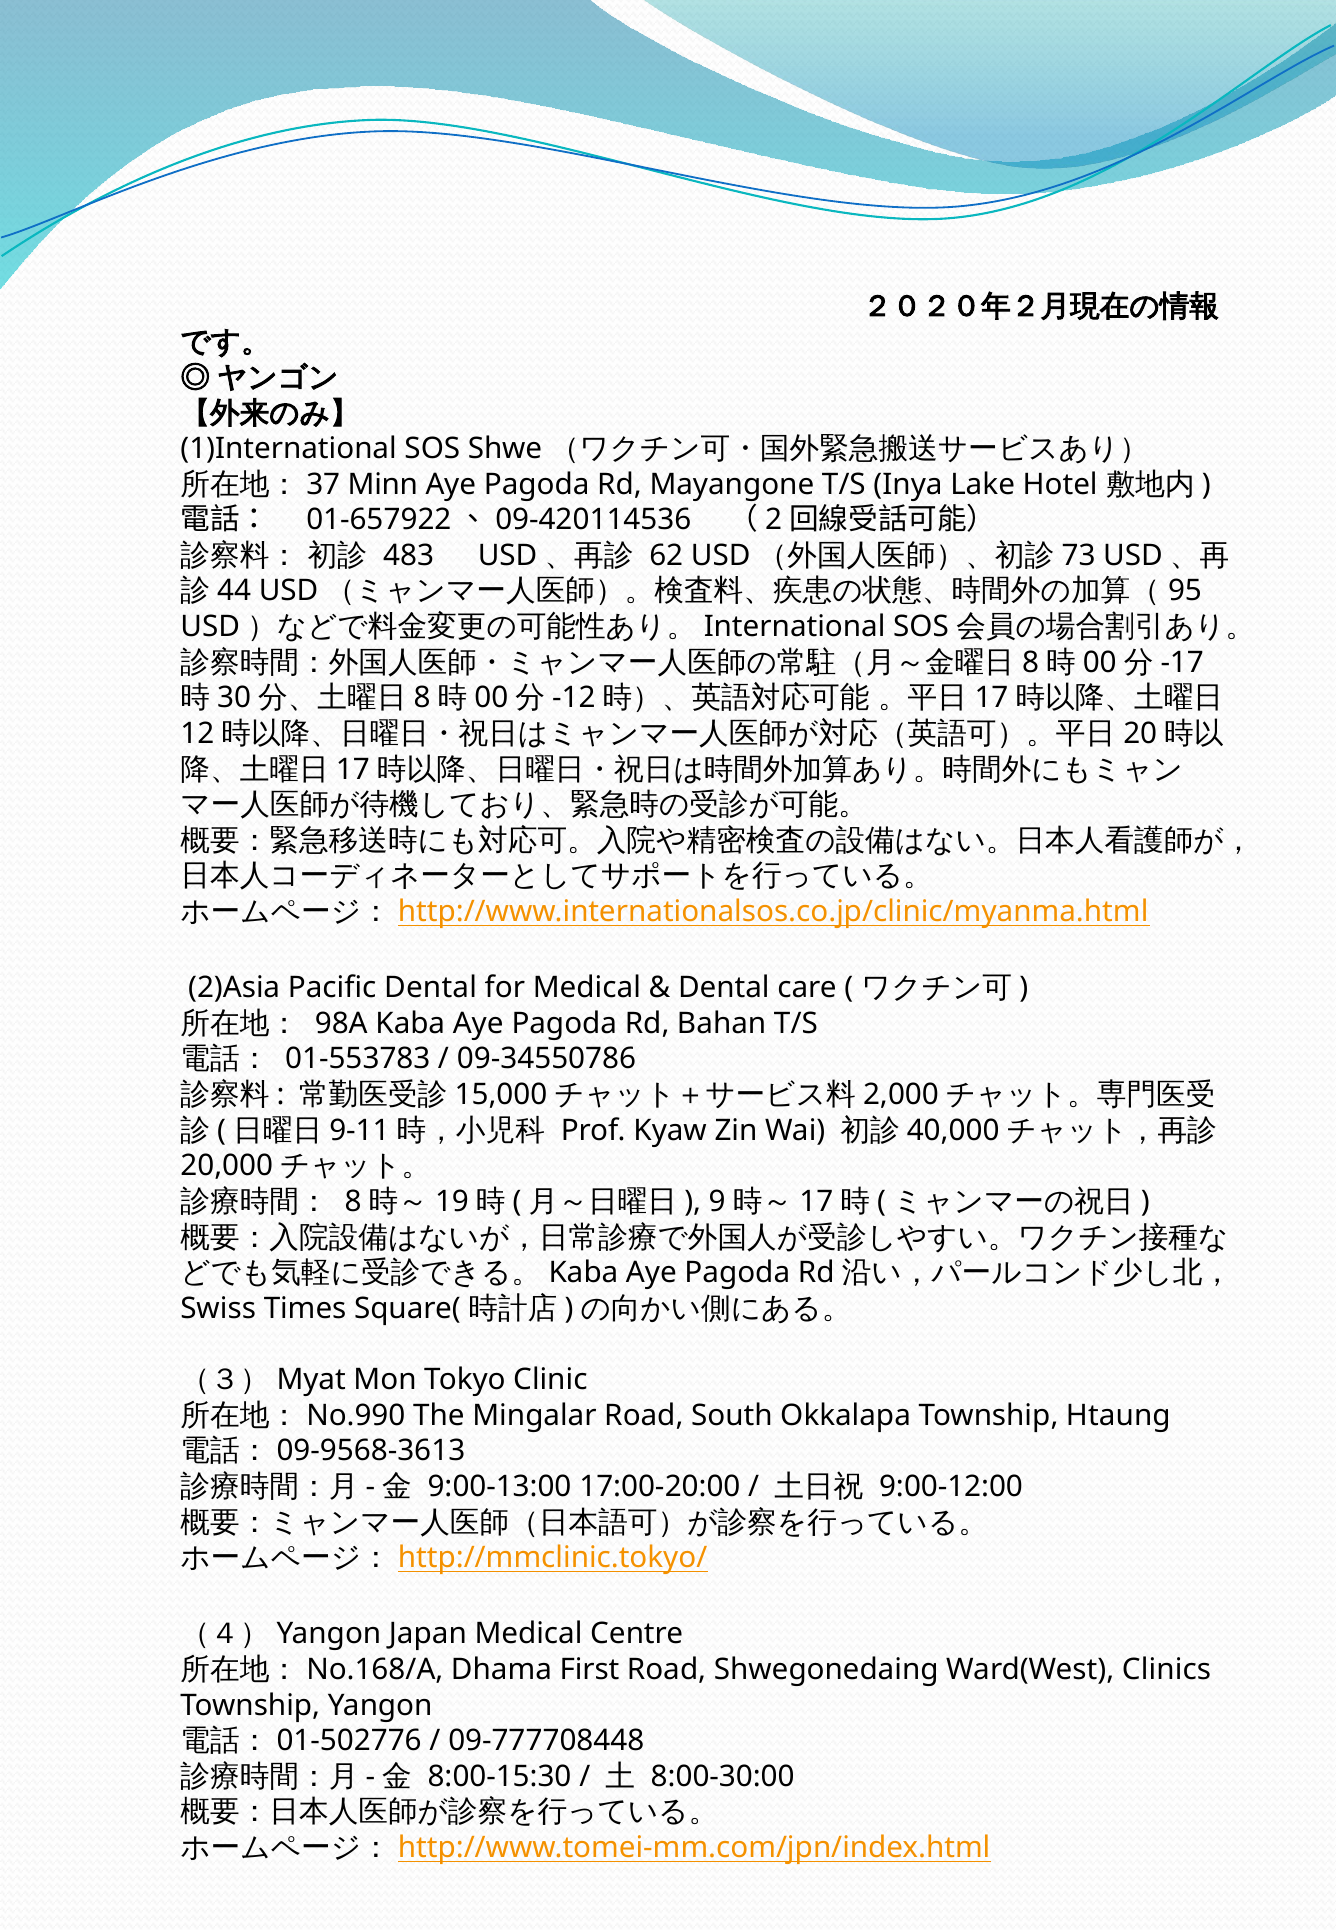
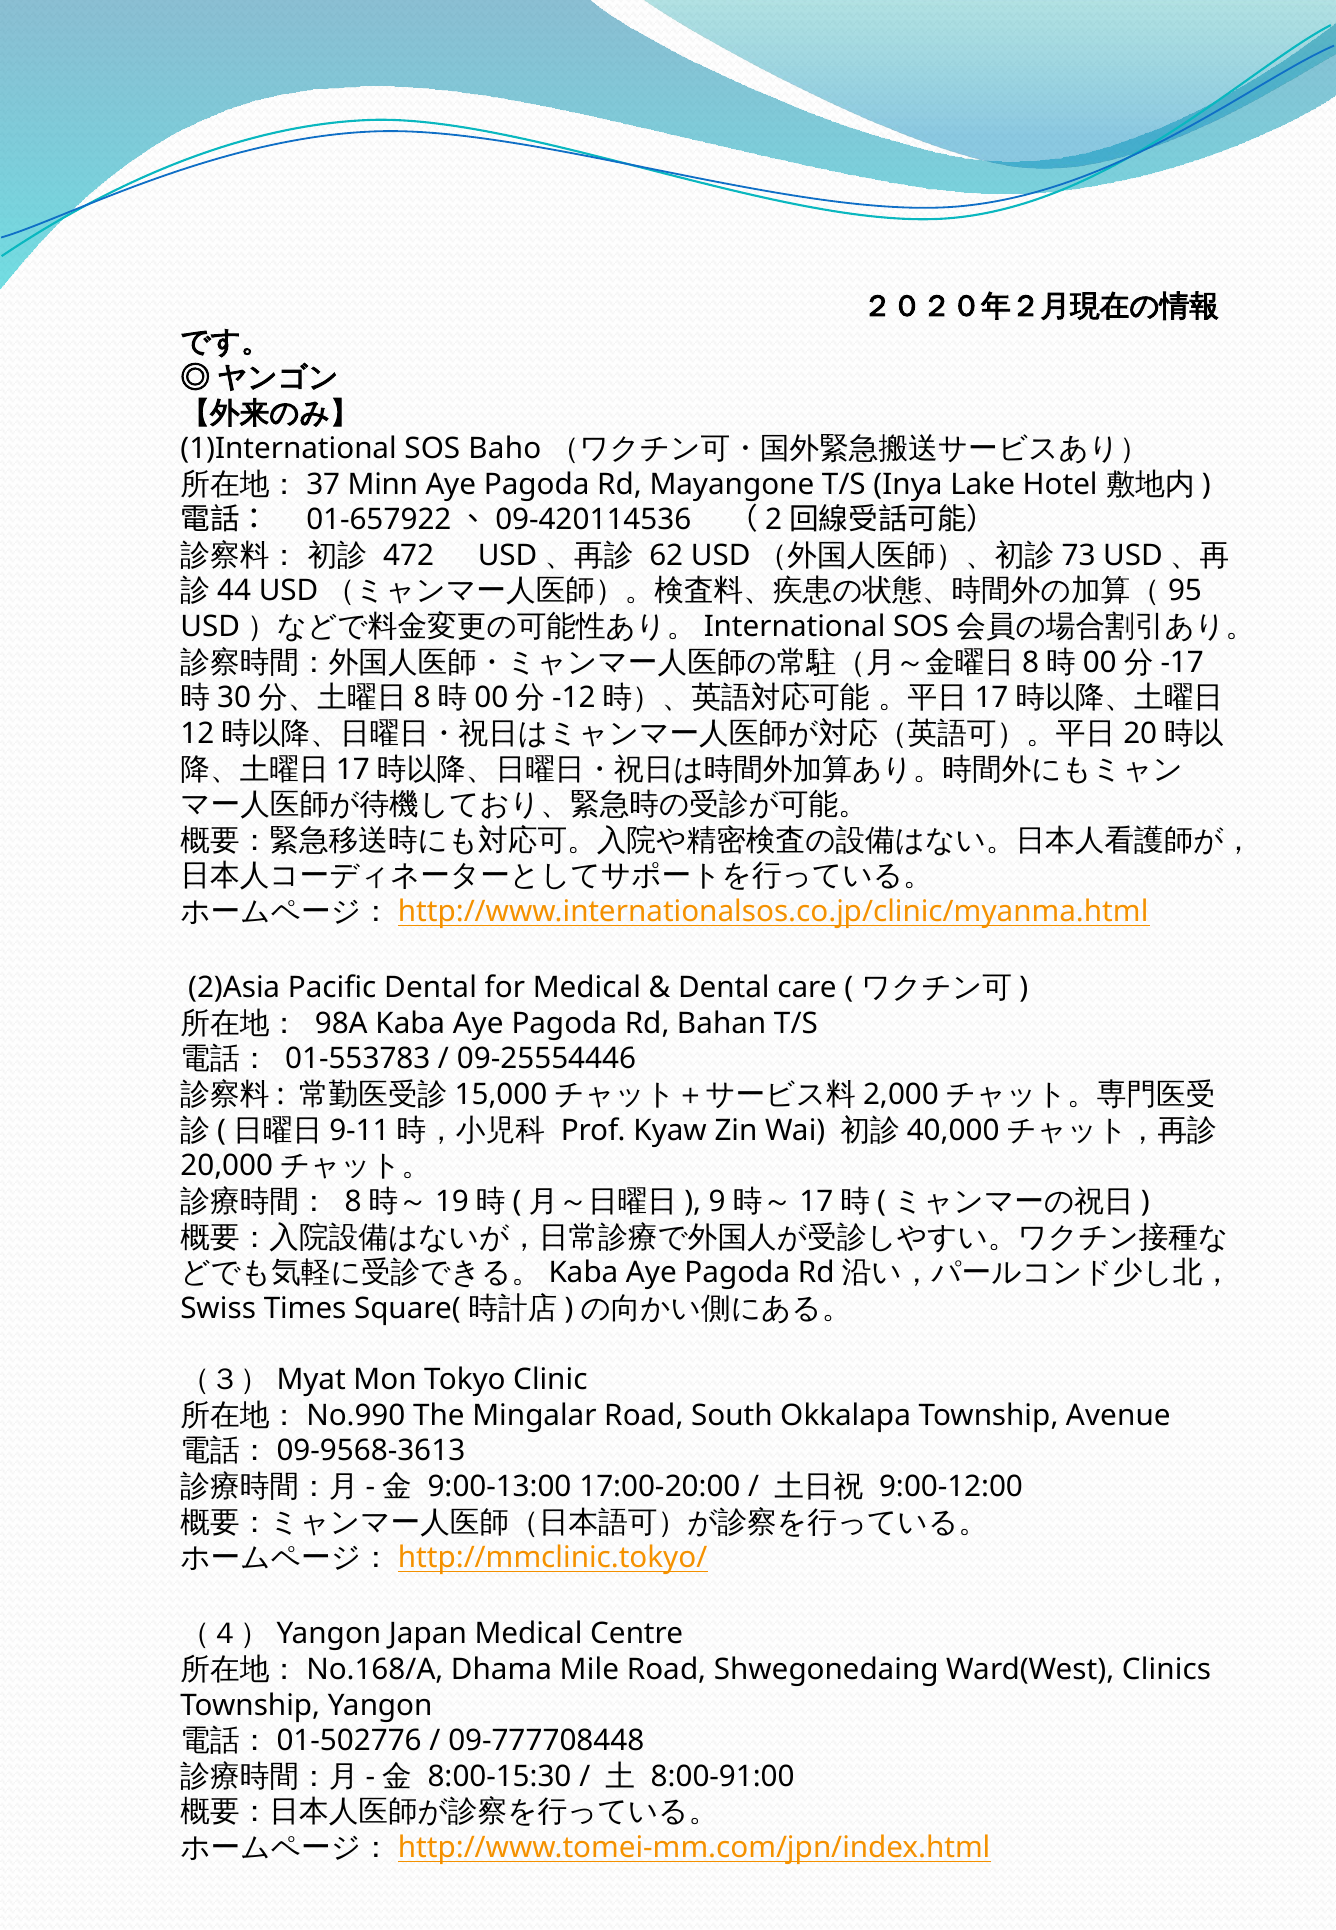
Shwe: Shwe -> Baho
483: 483 -> 472
09-34550786: 09-34550786 -> 09-25554446
Htaung: Htaung -> Avenue
First: First -> Mile
8:00-30:00: 8:00-30:00 -> 8:00-91:00
